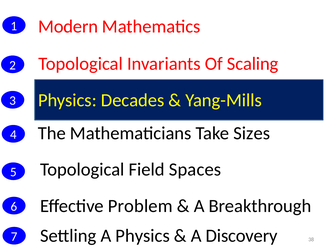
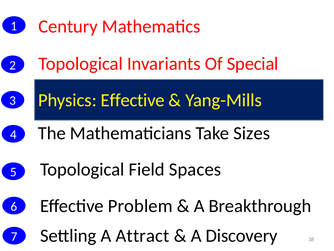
Modern: Modern -> Century
Scaling: Scaling -> Special
Physics Decades: Decades -> Effective
A Physics: Physics -> Attract
